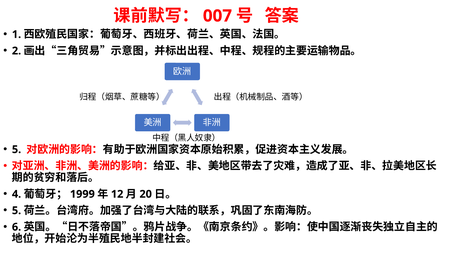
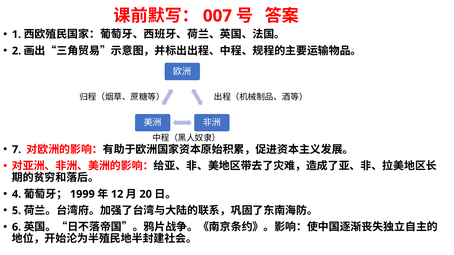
5 at (17, 150): 5 -> 7
